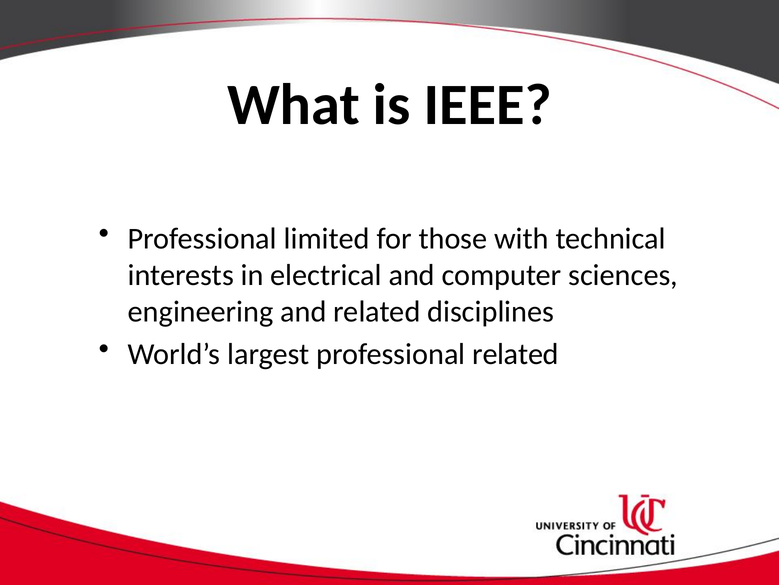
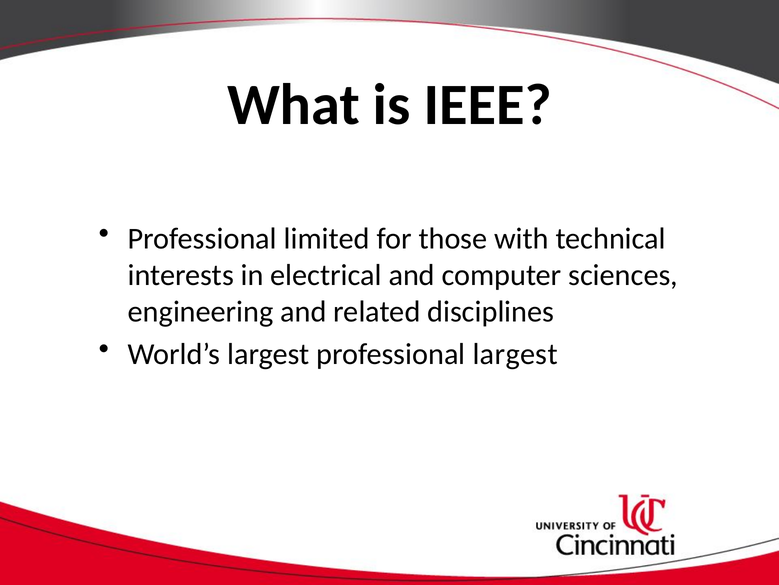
professional related: related -> largest
